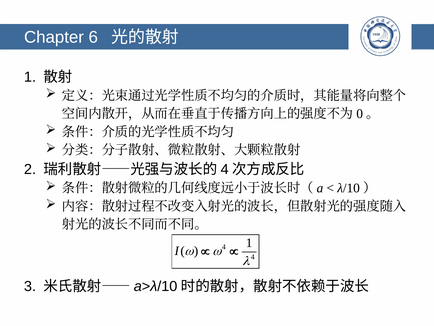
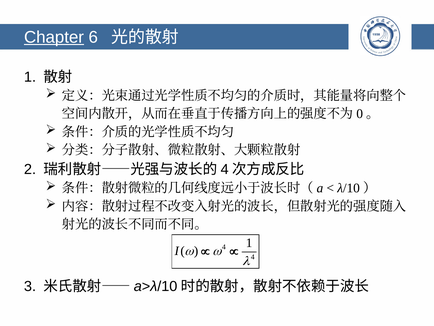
Chapter underline: none -> present
